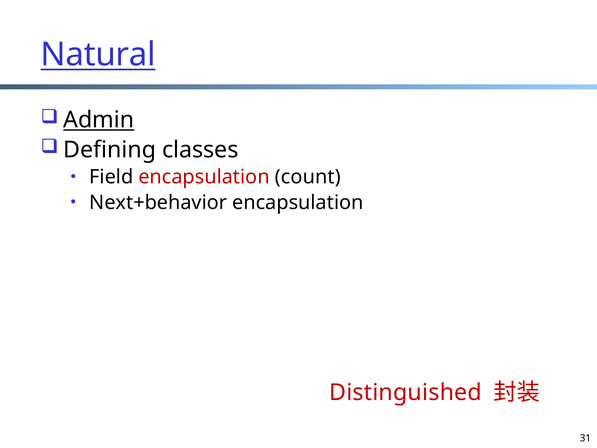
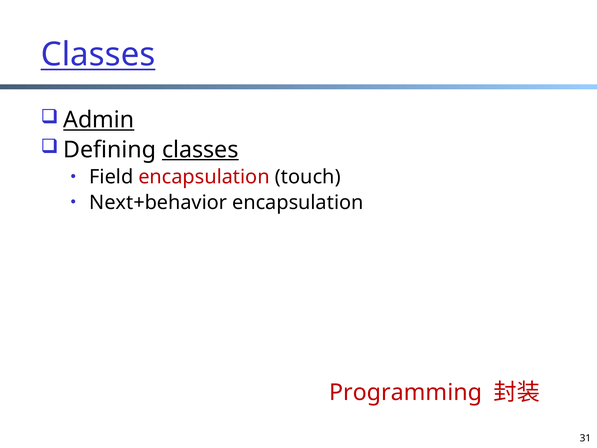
Natural at (98, 55): Natural -> Classes
classes at (200, 150) underline: none -> present
count: count -> touch
Distinguished: Distinguished -> Programming
